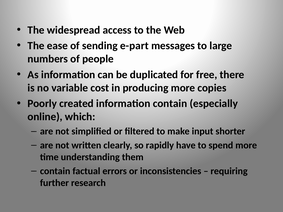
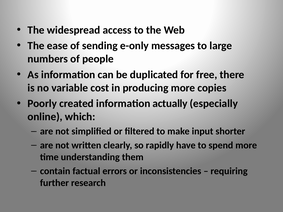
e-part: e-part -> e-only
information contain: contain -> actually
